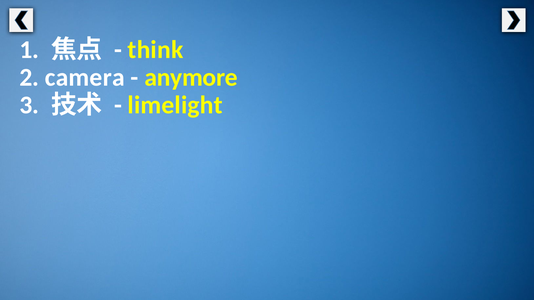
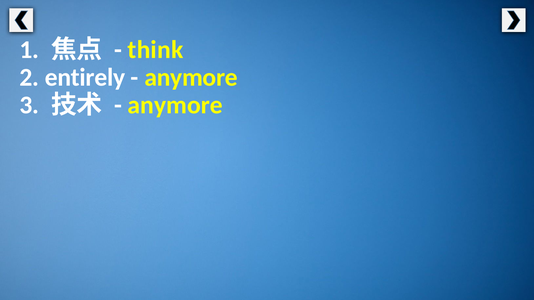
camera: camera -> entirely
limelight at (175, 105): limelight -> anymore
